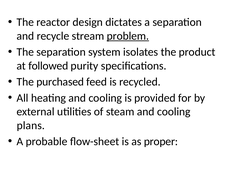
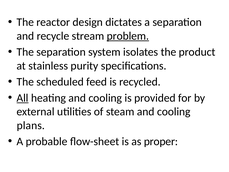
followed: followed -> stainless
purchased: purchased -> scheduled
All underline: none -> present
